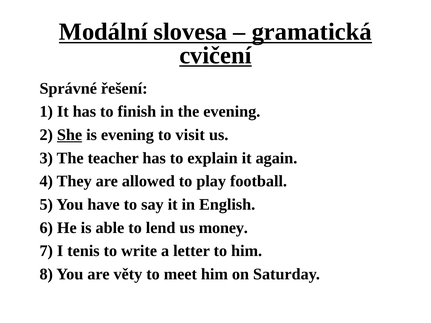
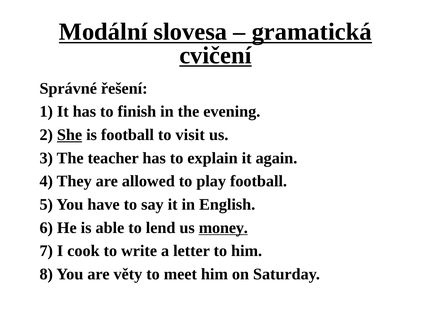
is evening: evening -> football
money underline: none -> present
tenis: tenis -> cook
